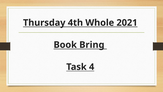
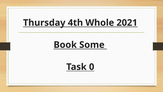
Bring: Bring -> Some
4: 4 -> 0
